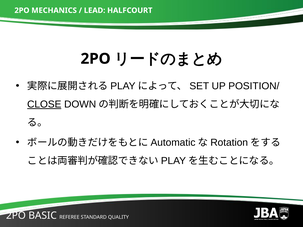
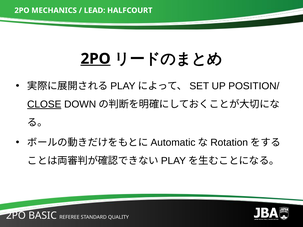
2PO at (96, 59) underline: none -> present
